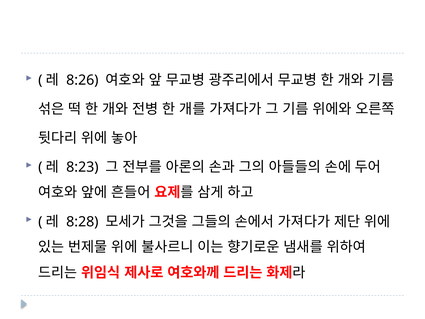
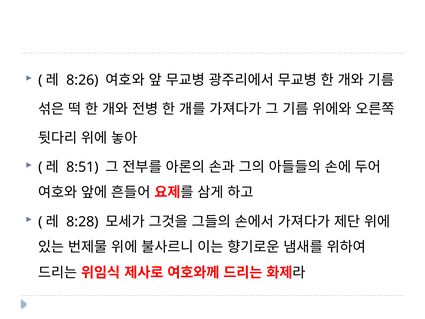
8:23: 8:23 -> 8:51
